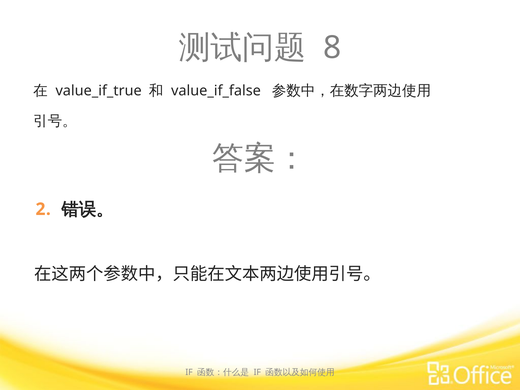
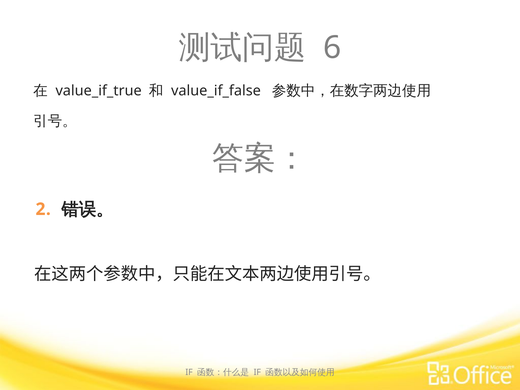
8: 8 -> 6
